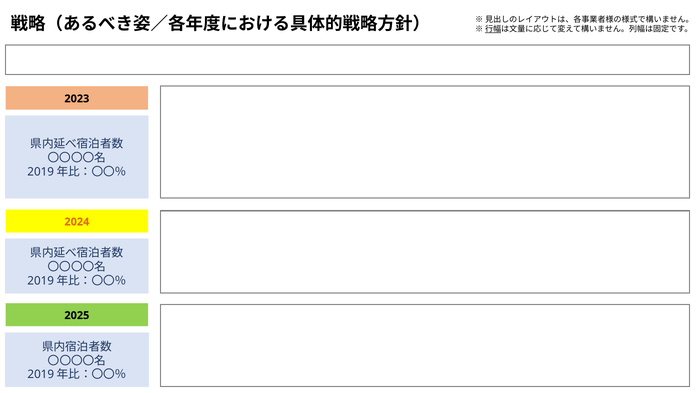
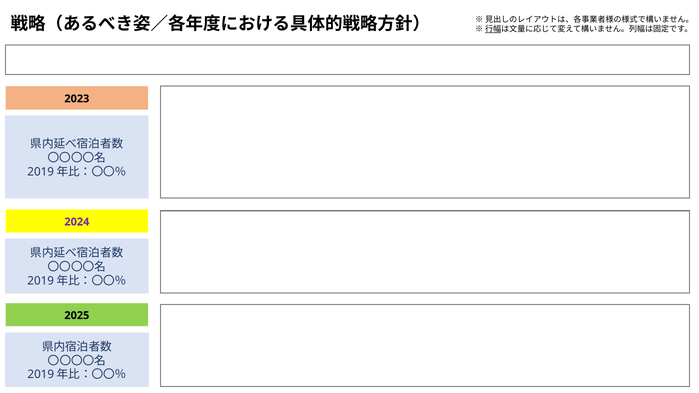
2024 colour: orange -> purple
